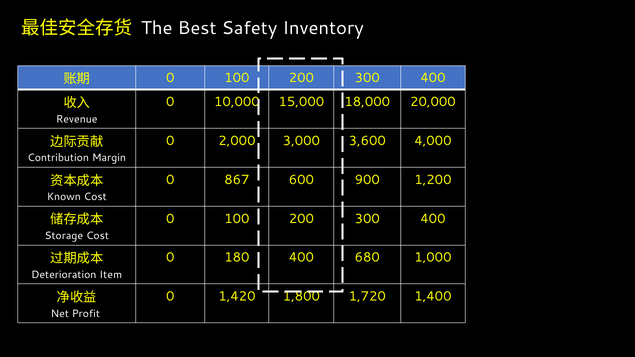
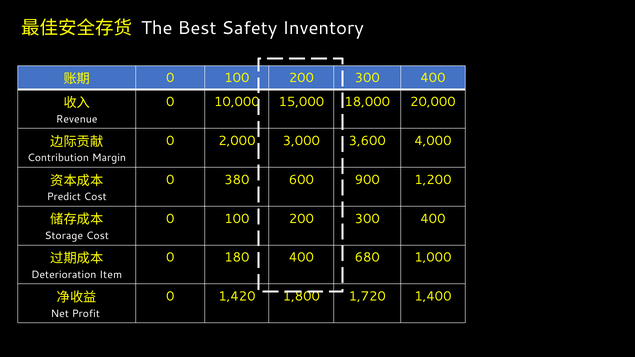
867: 867 -> 380
Known: Known -> Predict
